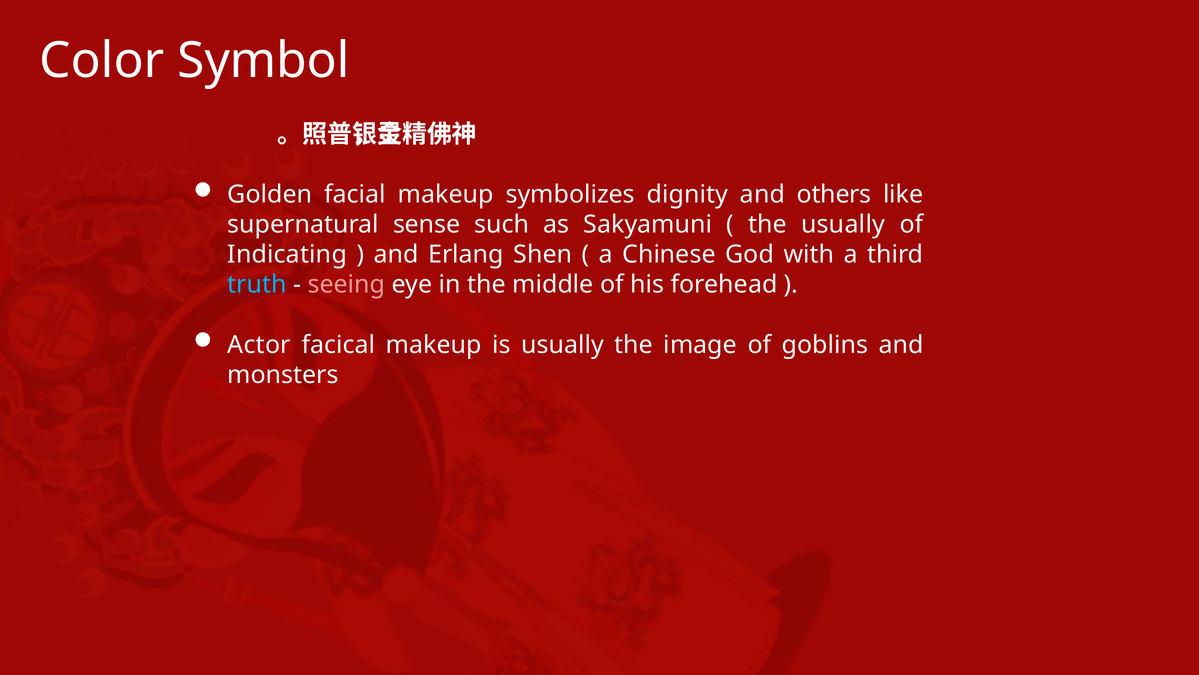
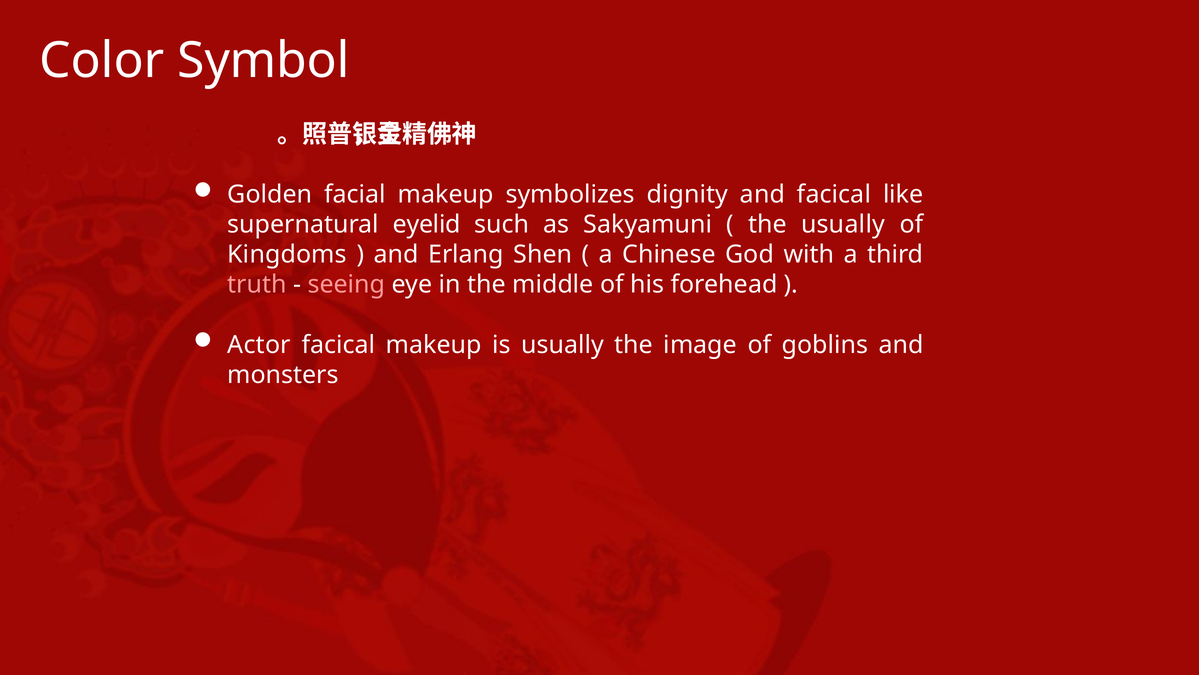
and others: others -> facical
sense: sense -> eyelid
Indicating: Indicating -> Kingdoms
truth colour: light blue -> pink
